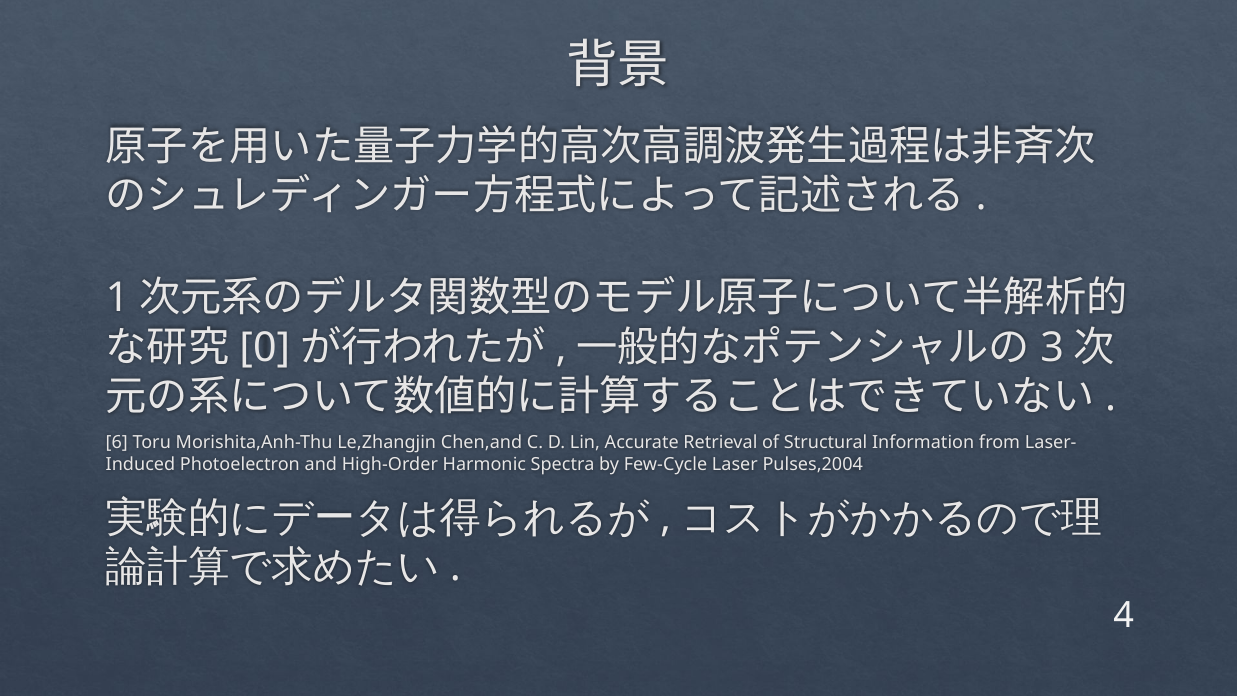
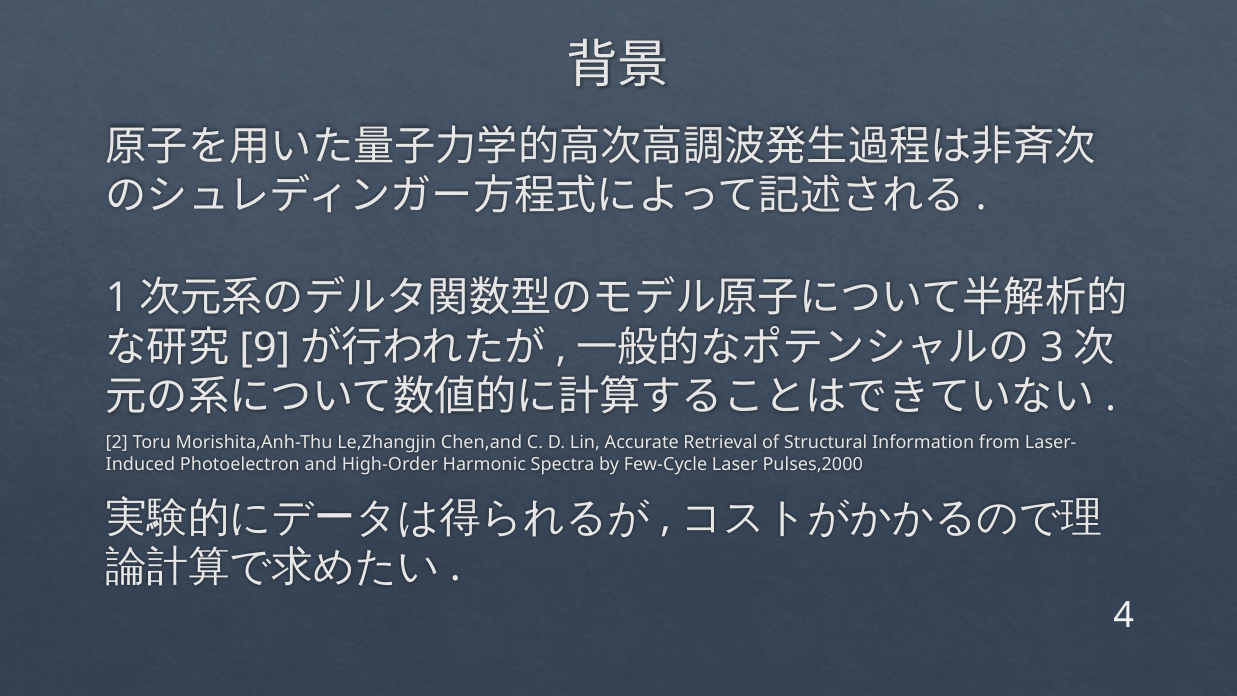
0: 0 -> 9
6: 6 -> 2
Pulses,2004: Pulses,2004 -> Pulses,2000
